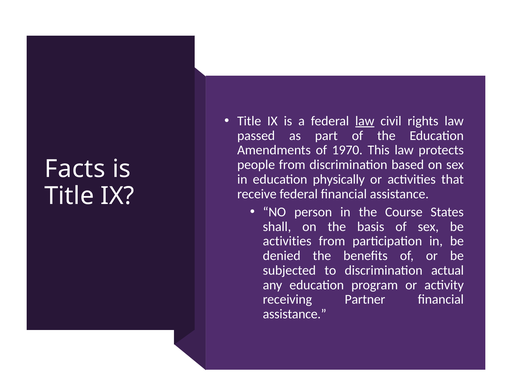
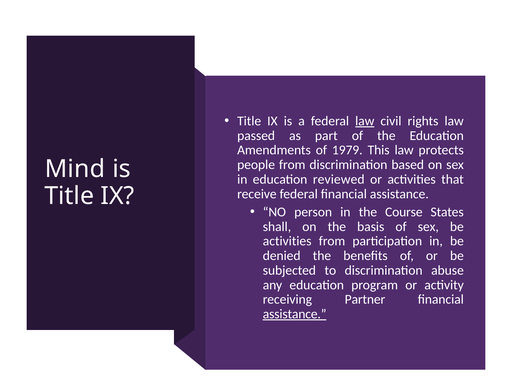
1970: 1970 -> 1979
Facts: Facts -> Mind
physically: physically -> reviewed
actual: actual -> abuse
assistance at (295, 314) underline: none -> present
